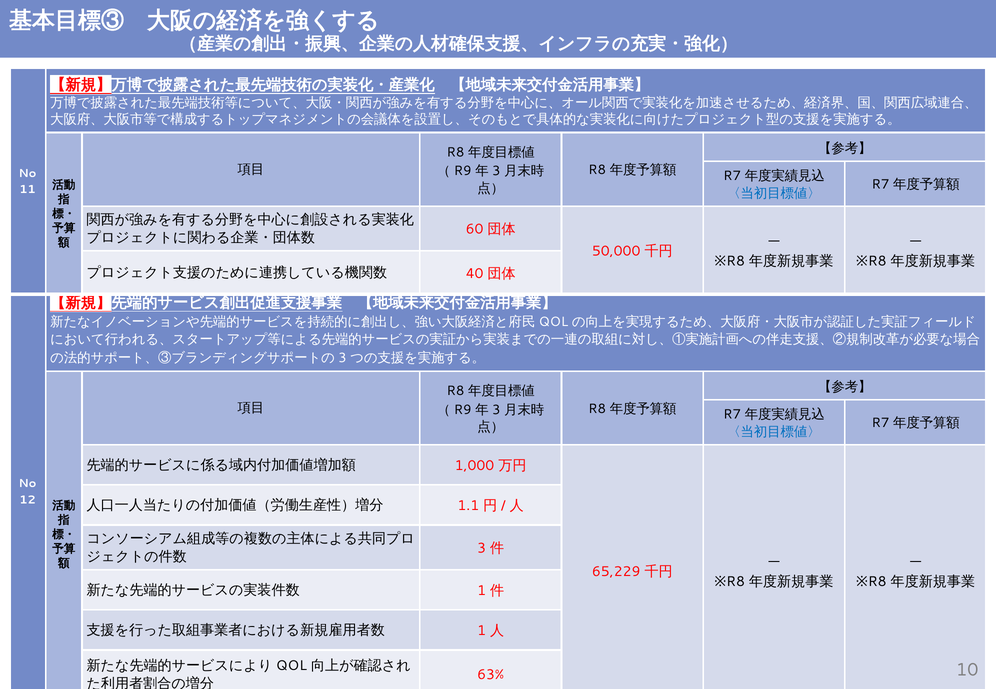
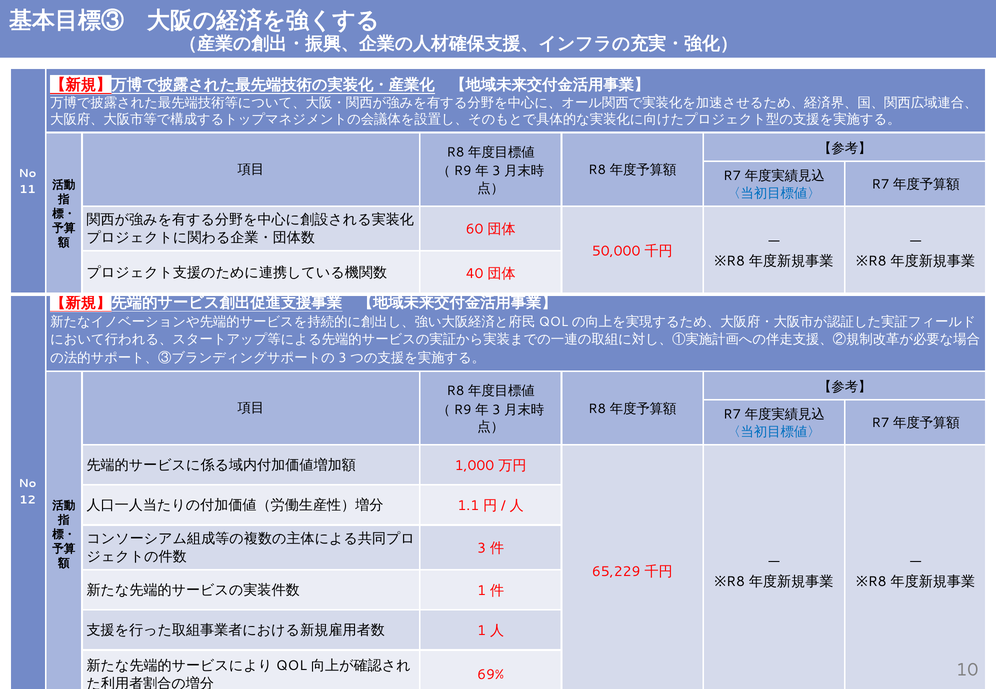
63%: 63% -> 69%
